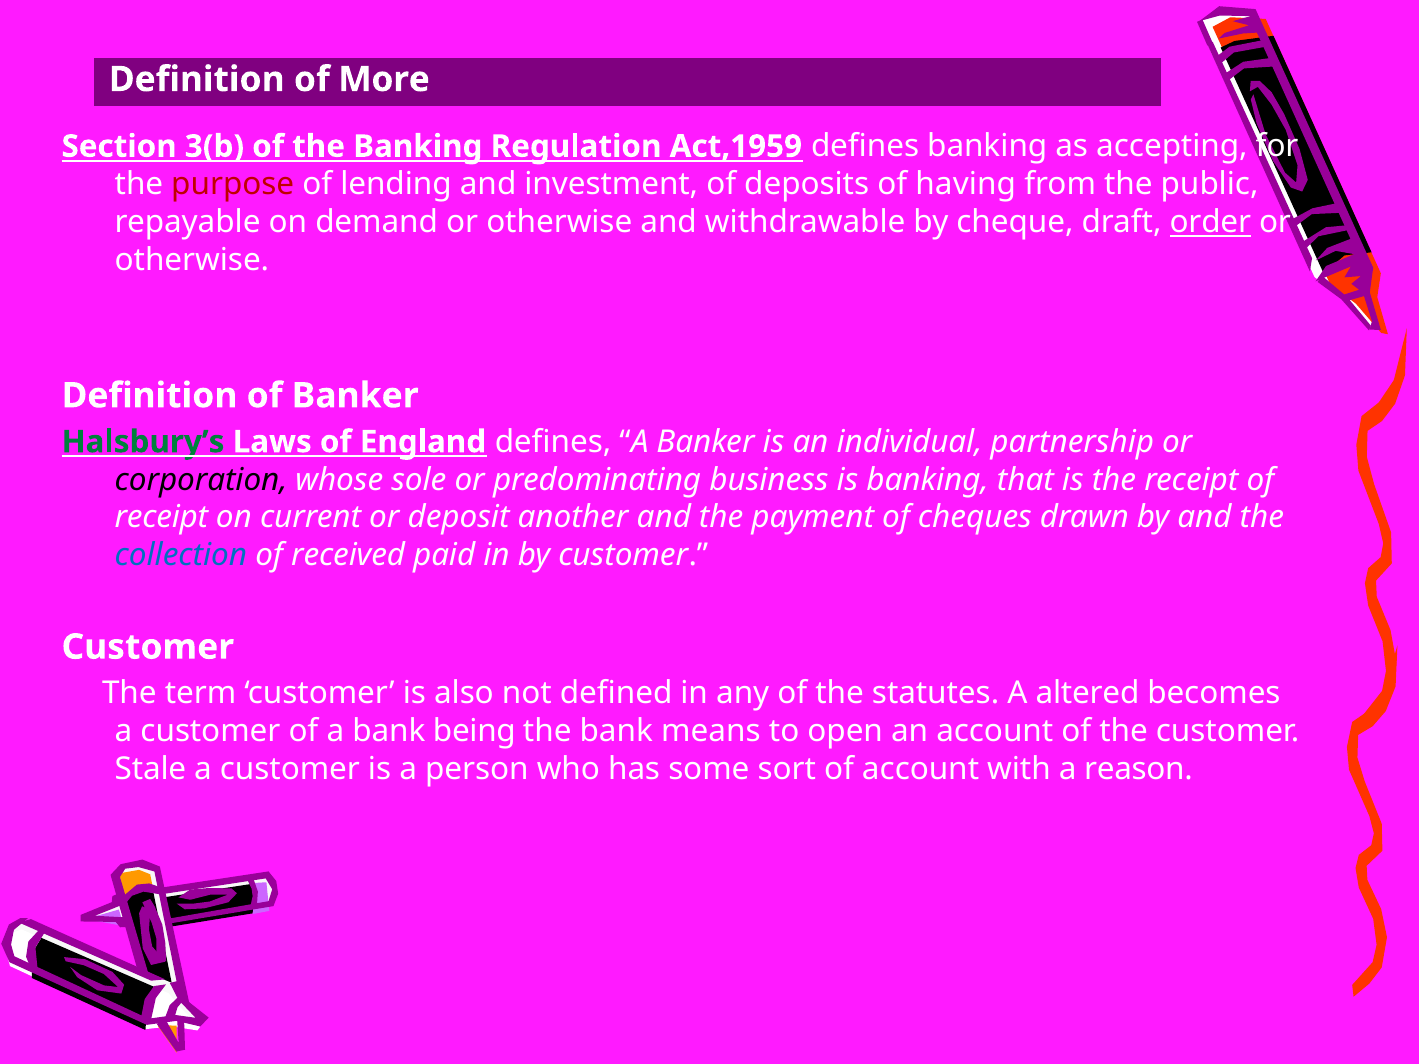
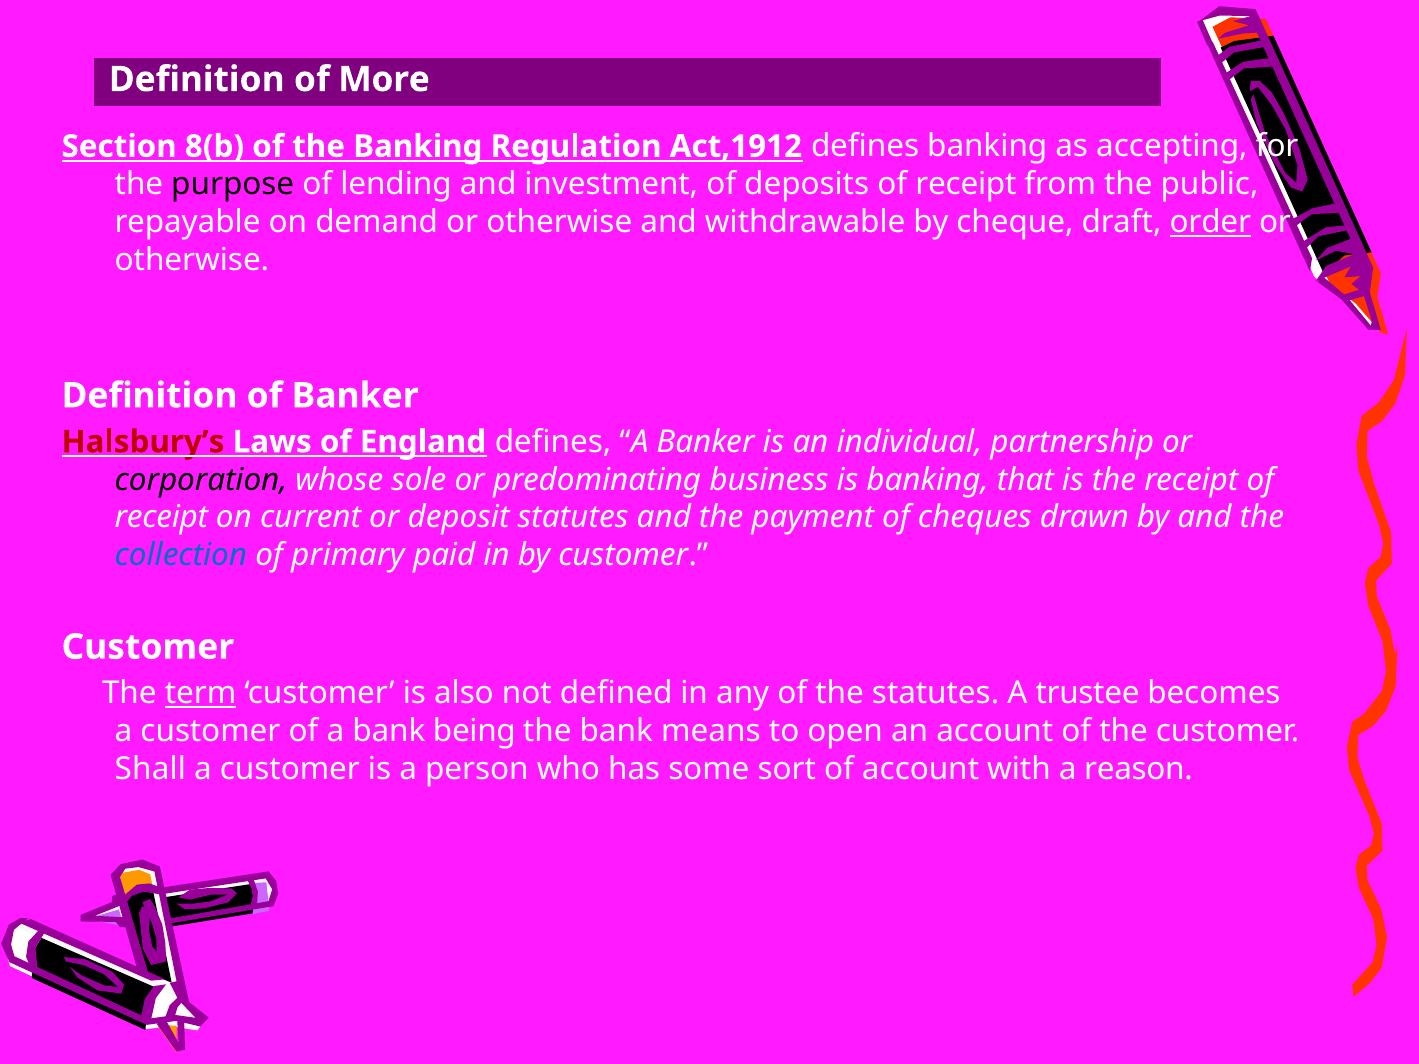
3(b: 3(b -> 8(b
Act,1959: Act,1959 -> Act,1912
purpose colour: red -> black
deposits of having: having -> receipt
Halsbury’s colour: green -> red
deposit another: another -> statutes
received: received -> primary
term underline: none -> present
altered: altered -> trustee
Stale: Stale -> Shall
